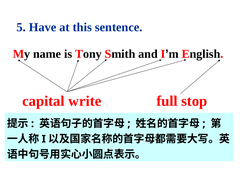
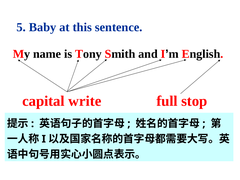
Have: Have -> Baby
